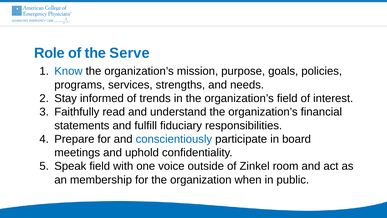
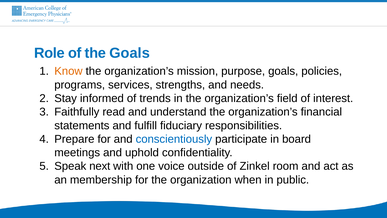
the Serve: Serve -> Goals
Know colour: blue -> orange
Speak field: field -> next
